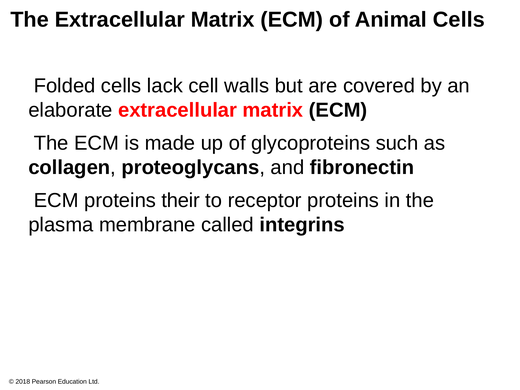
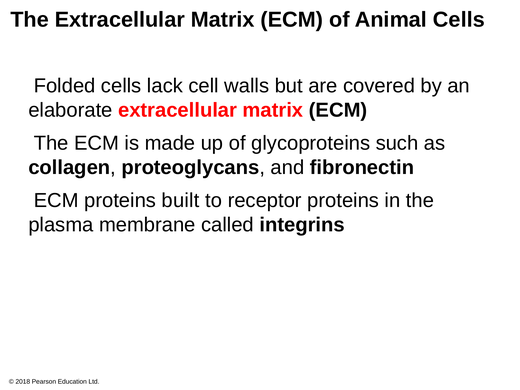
their: their -> built
